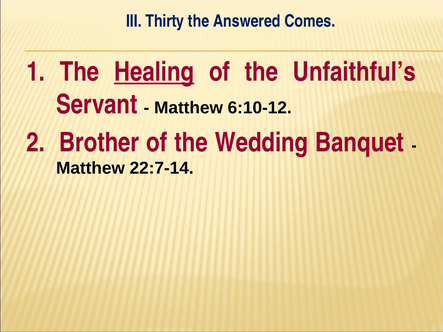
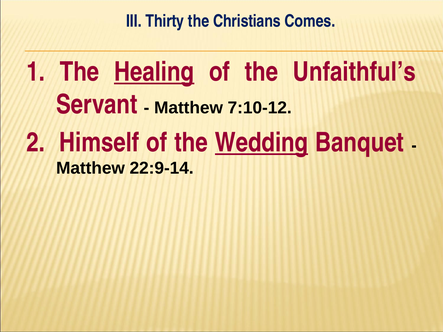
Answered: Answered -> Christians
6:10-12: 6:10-12 -> 7:10-12
Brother: Brother -> Himself
Wedding underline: none -> present
22:7-14: 22:7-14 -> 22:9-14
